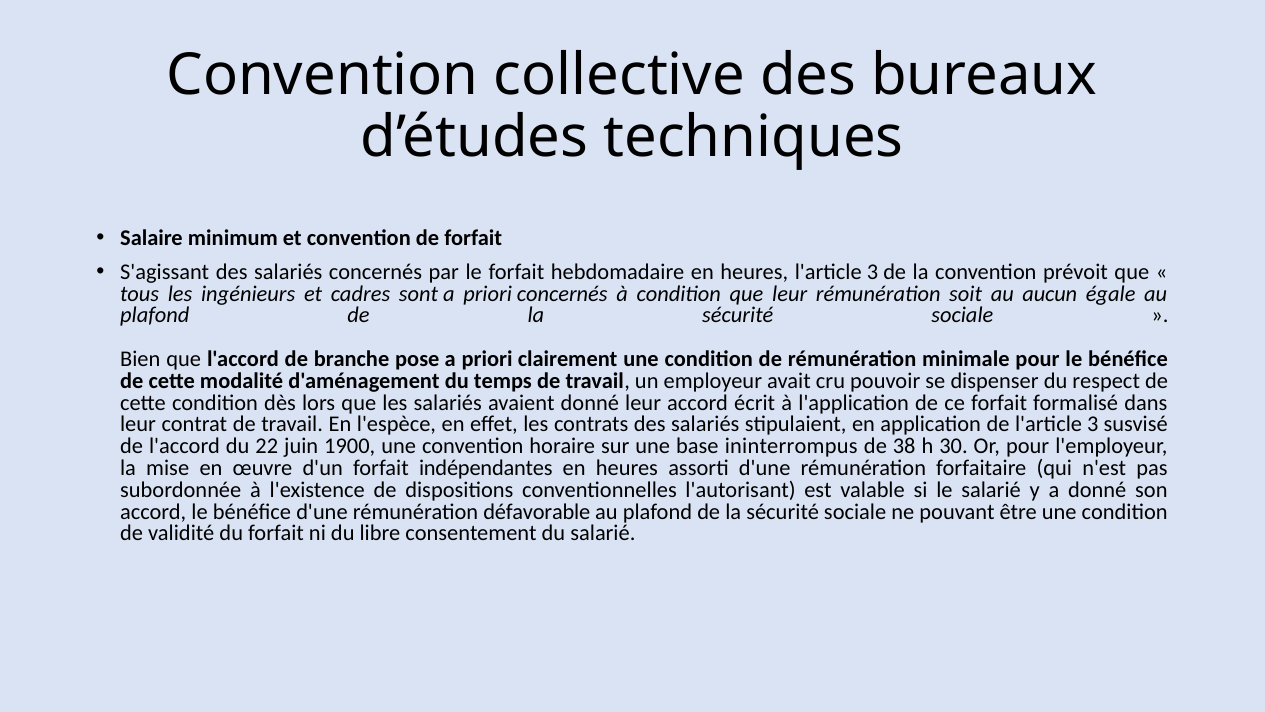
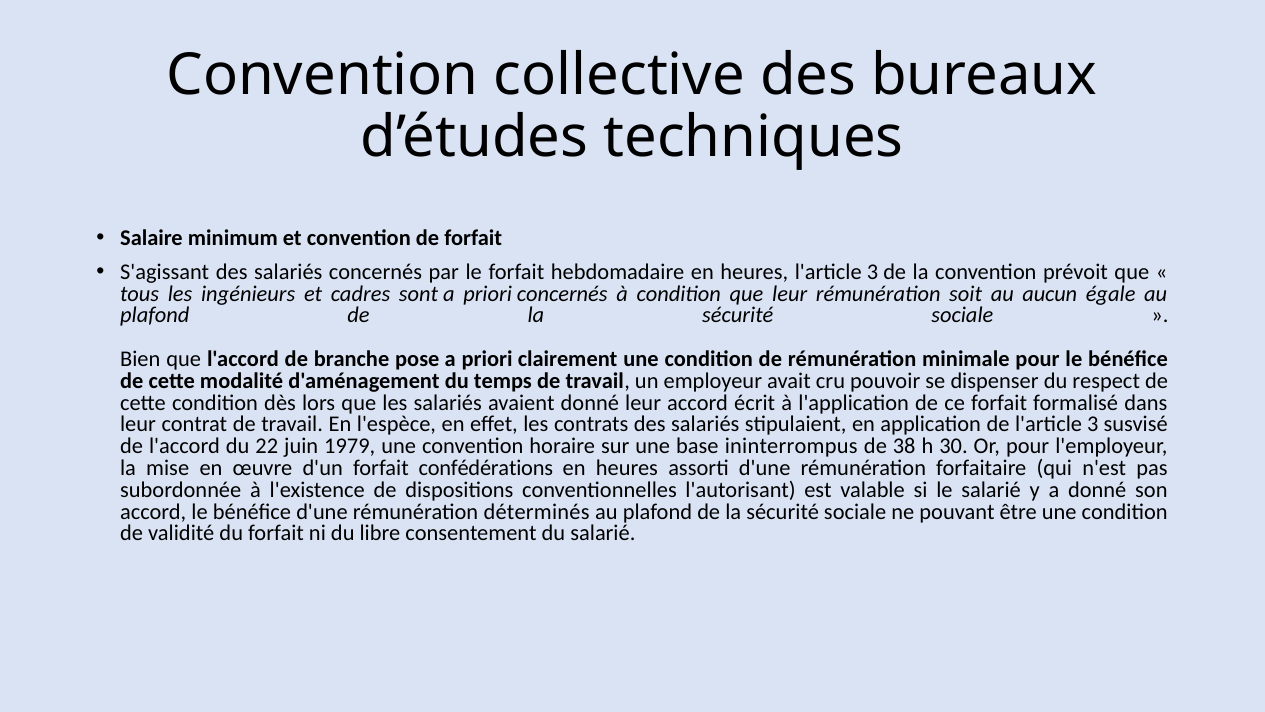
1900: 1900 -> 1979
indépendantes: indépendantes -> confédérations
défavorable: défavorable -> déterminés
